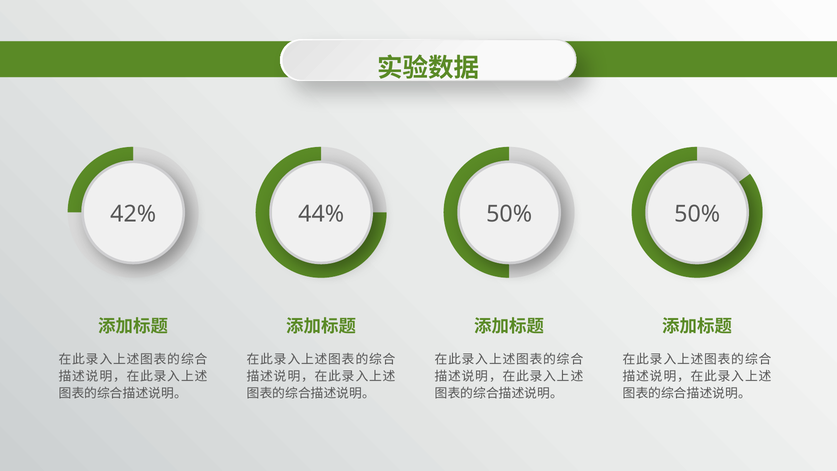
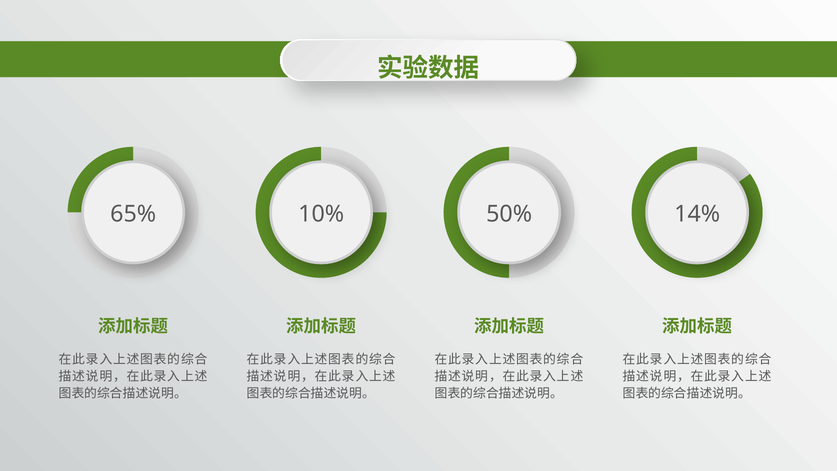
42%: 42% -> 65%
44%: 44% -> 10%
50% 50%: 50% -> 14%
